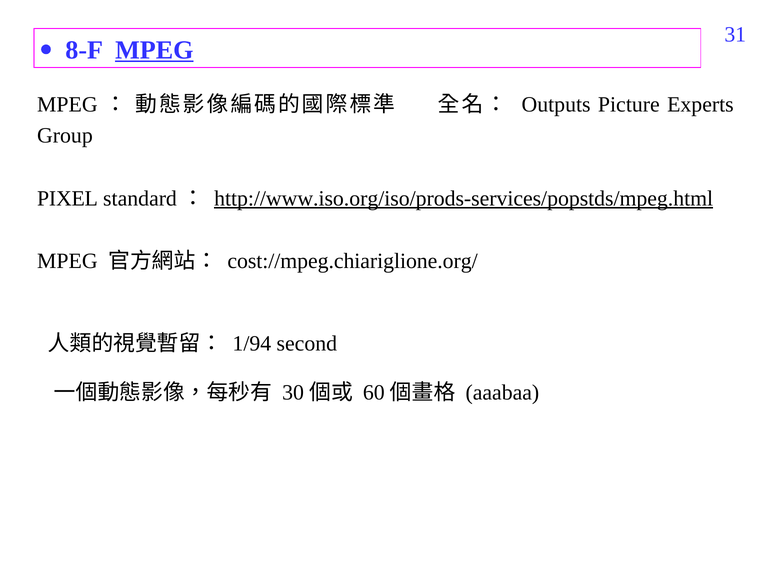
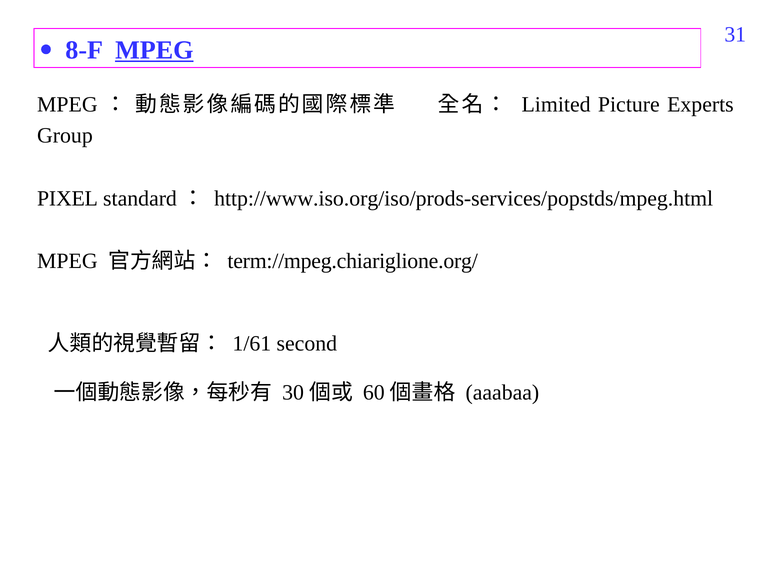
Outputs: Outputs -> Limited
http://www.iso.org/iso/prods-services/popstds/mpeg.html underline: present -> none
cost://mpeg.chiariglione.org/: cost://mpeg.chiariglione.org/ -> term://mpeg.chiariglione.org/
1/94: 1/94 -> 1/61
